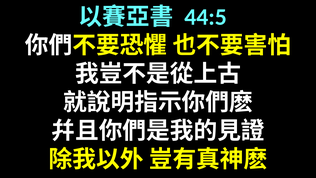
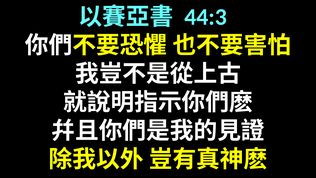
44:5: 44:5 -> 44:3
